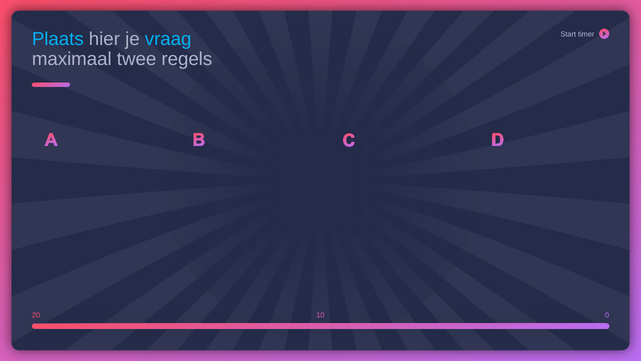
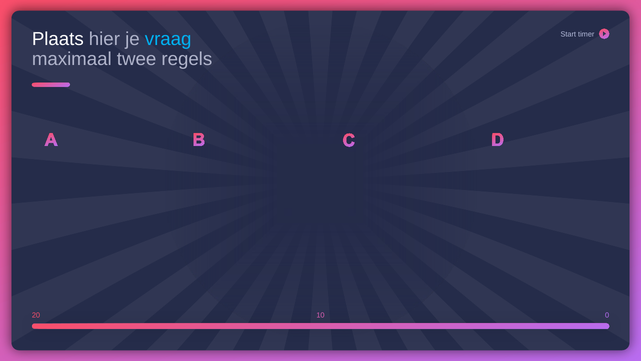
Plaats colour: light blue -> white
